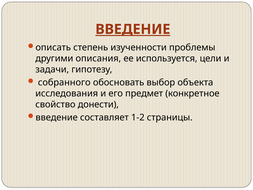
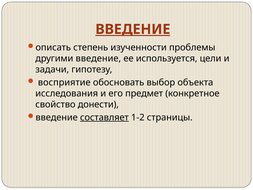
другими описания: описания -> введение
собранного: собранного -> восприятие
составляет underline: none -> present
